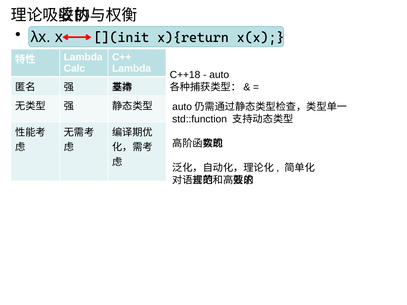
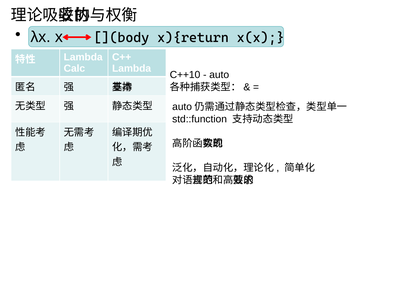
](init: ](init -> ](body
C++18: C++18 -> C++10
